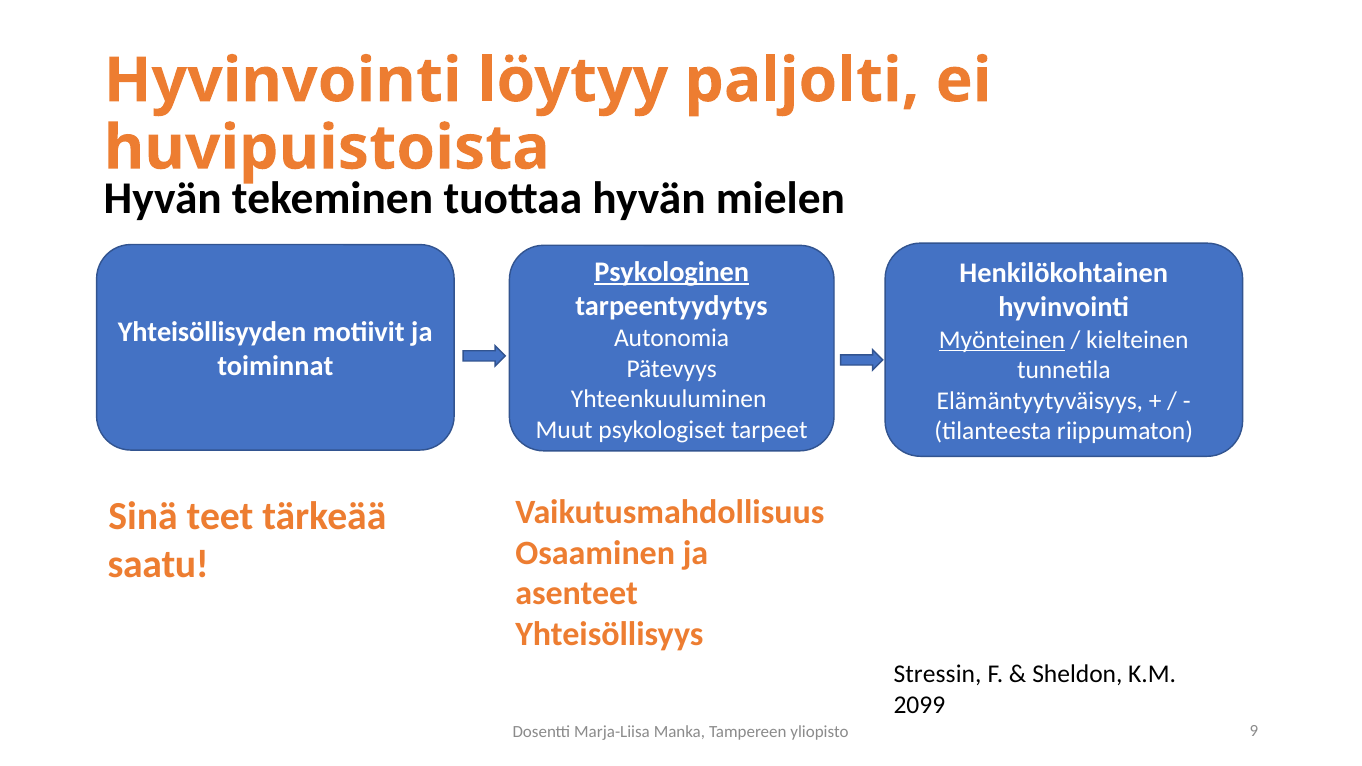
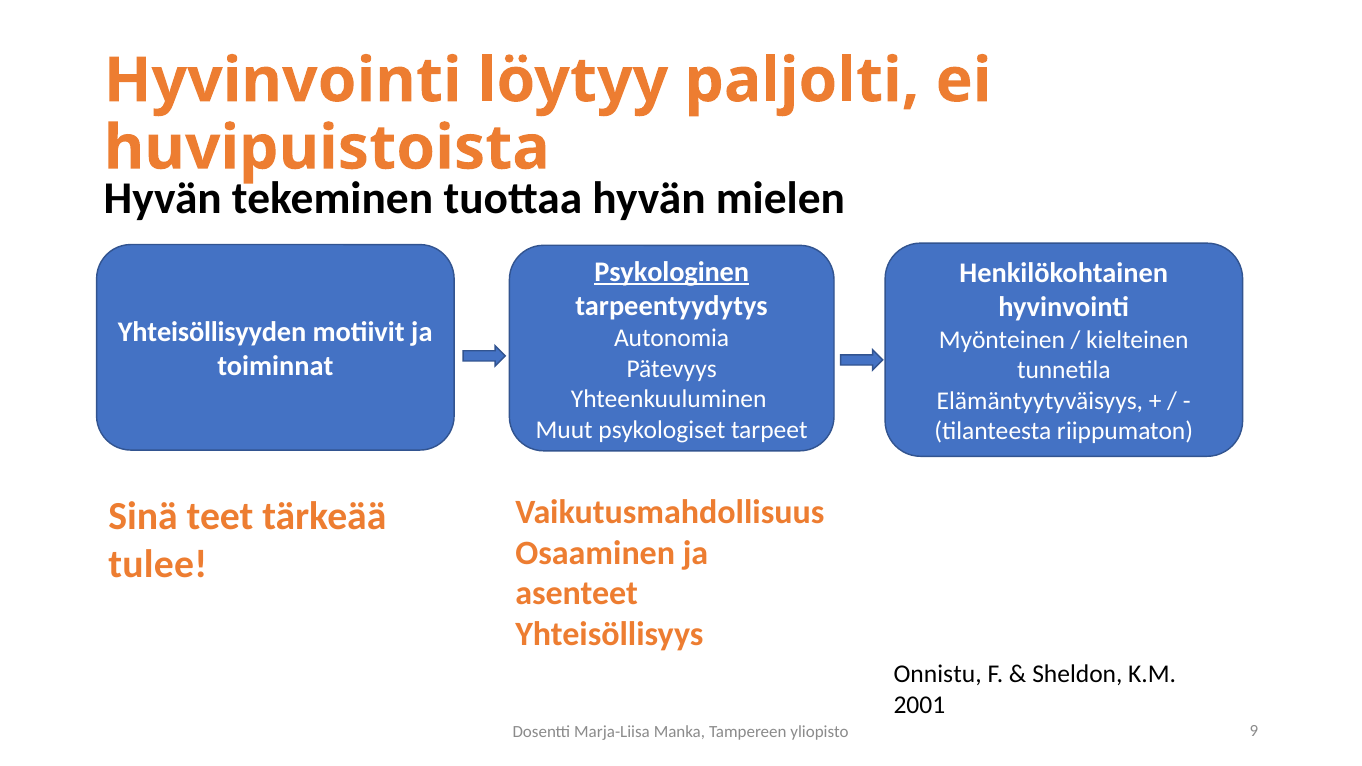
Myönteinen underline: present -> none
saatu: saatu -> tulee
Stressin: Stressin -> Onnistu
2099: 2099 -> 2001
